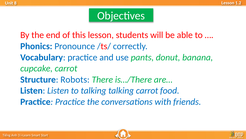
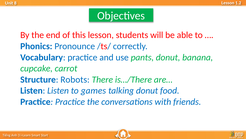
to talking: talking -> games
talking carrot: carrot -> donut
